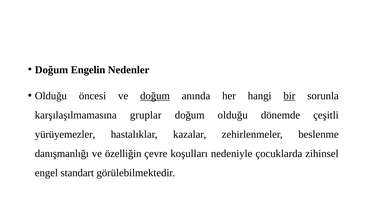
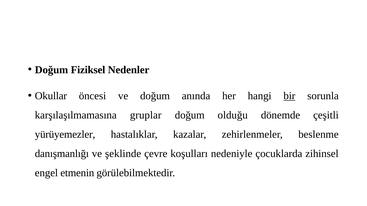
Engelin: Engelin -> Fiziksel
Olduğu at (51, 96): Olduğu -> Okullar
doğum at (155, 96) underline: present -> none
özelliğin: özelliğin -> şeklinde
standart: standart -> etmenin
